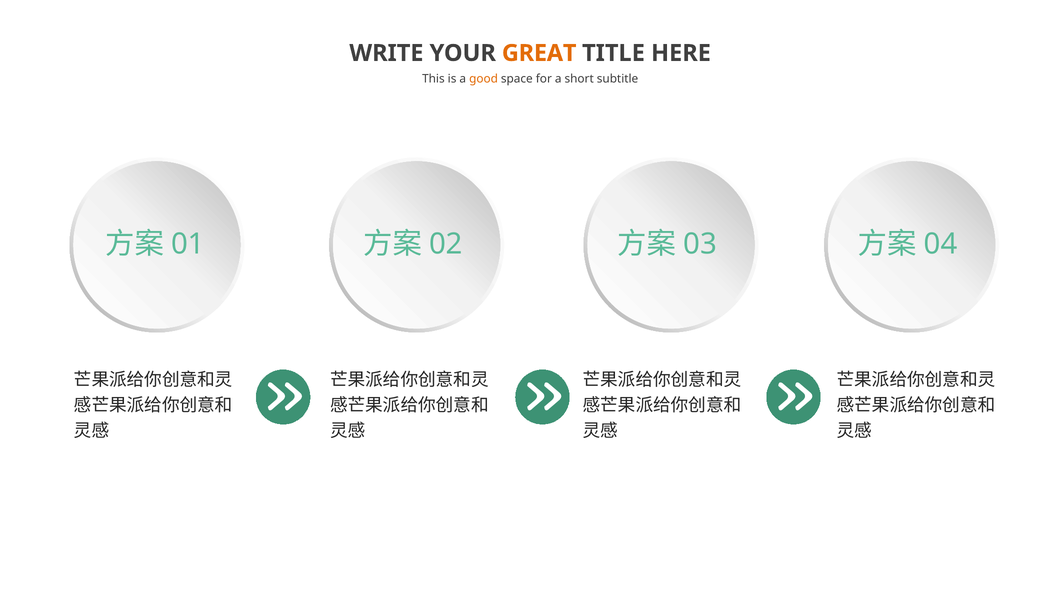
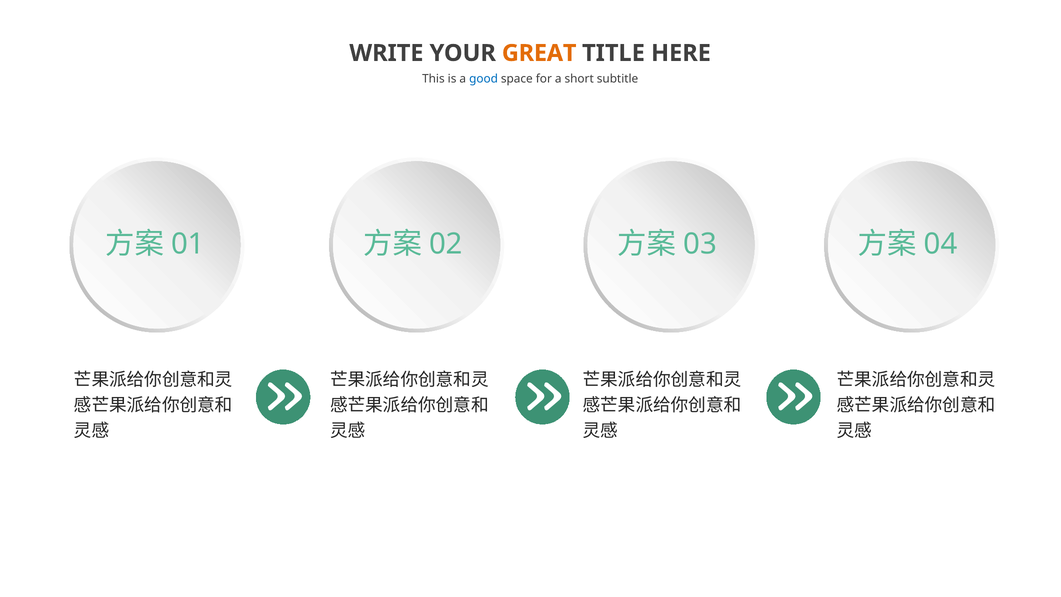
good colour: orange -> blue
